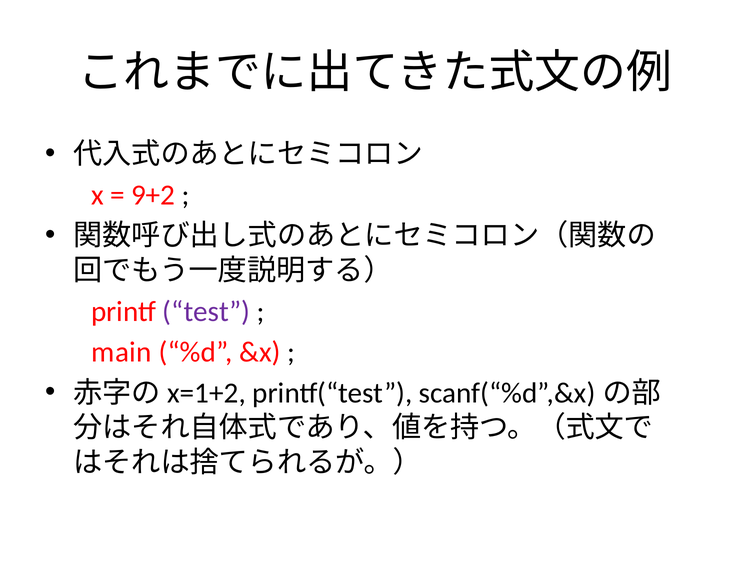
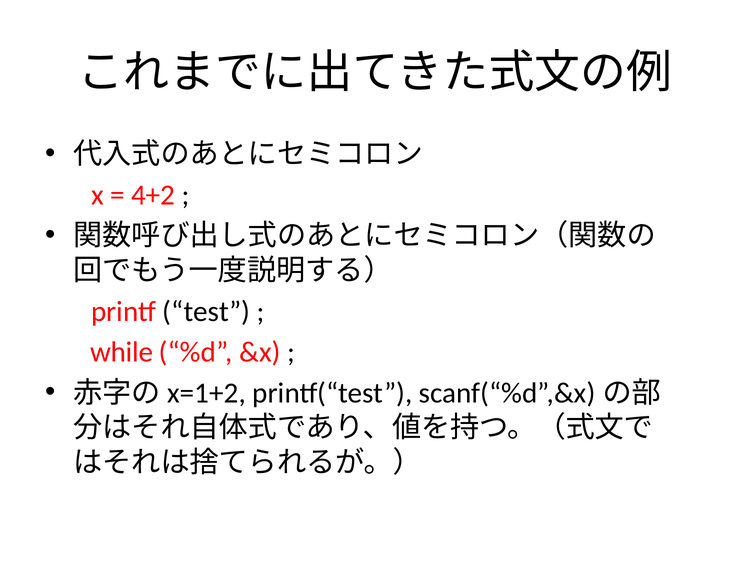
9+2: 9+2 -> 4+2
test colour: purple -> black
main: main -> while
